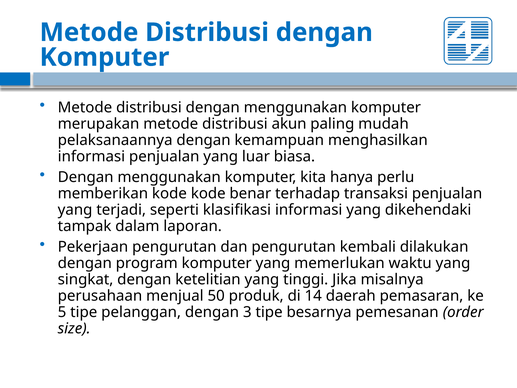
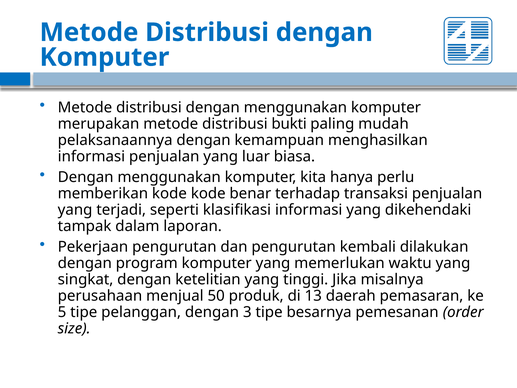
akun: akun -> bukti
14: 14 -> 13
